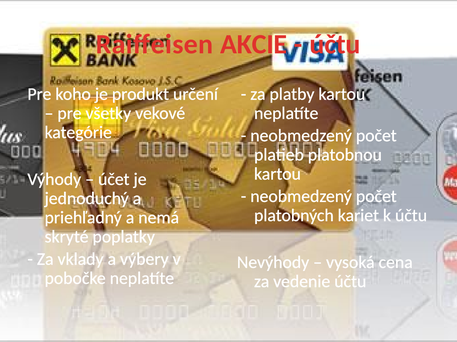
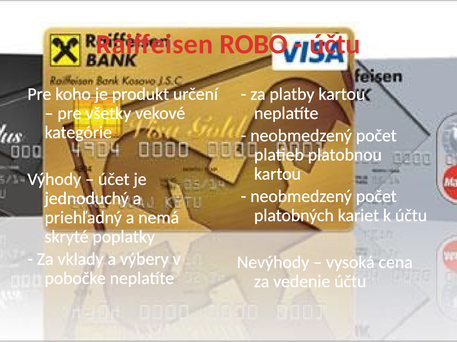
AKCIE: AKCIE -> ROBO
